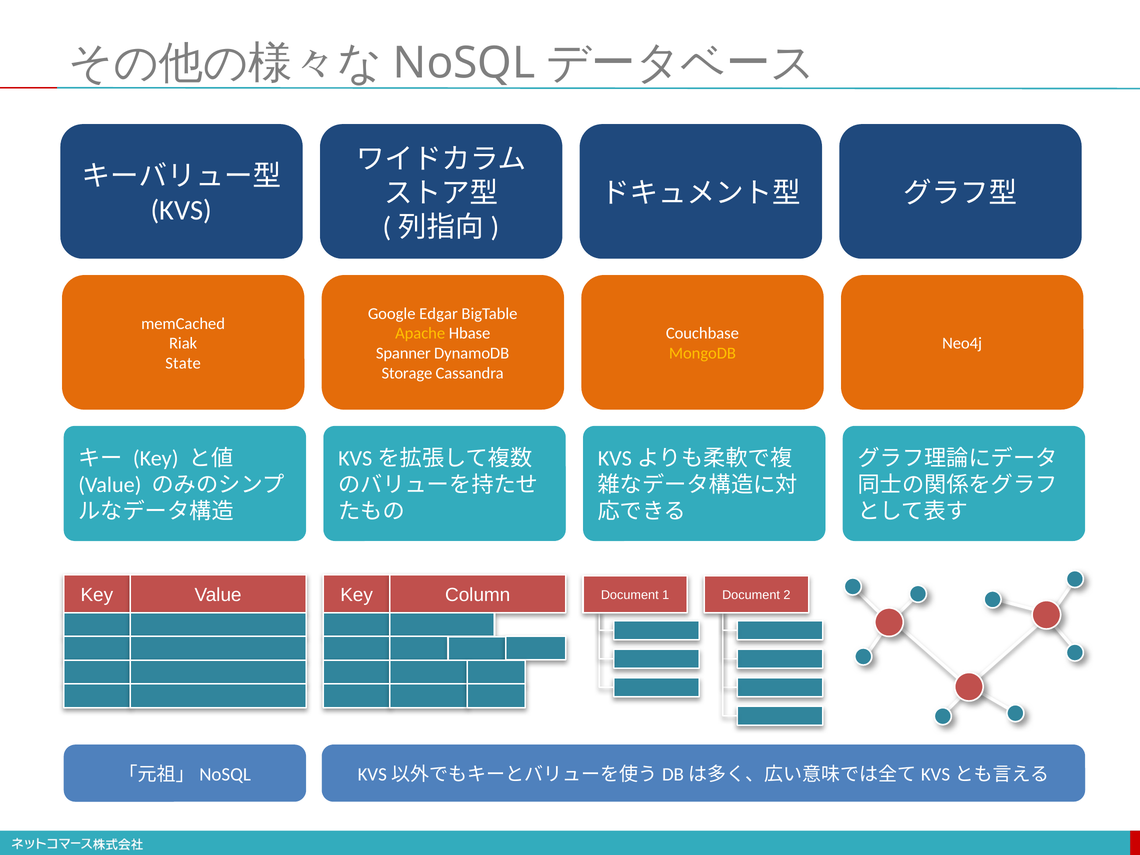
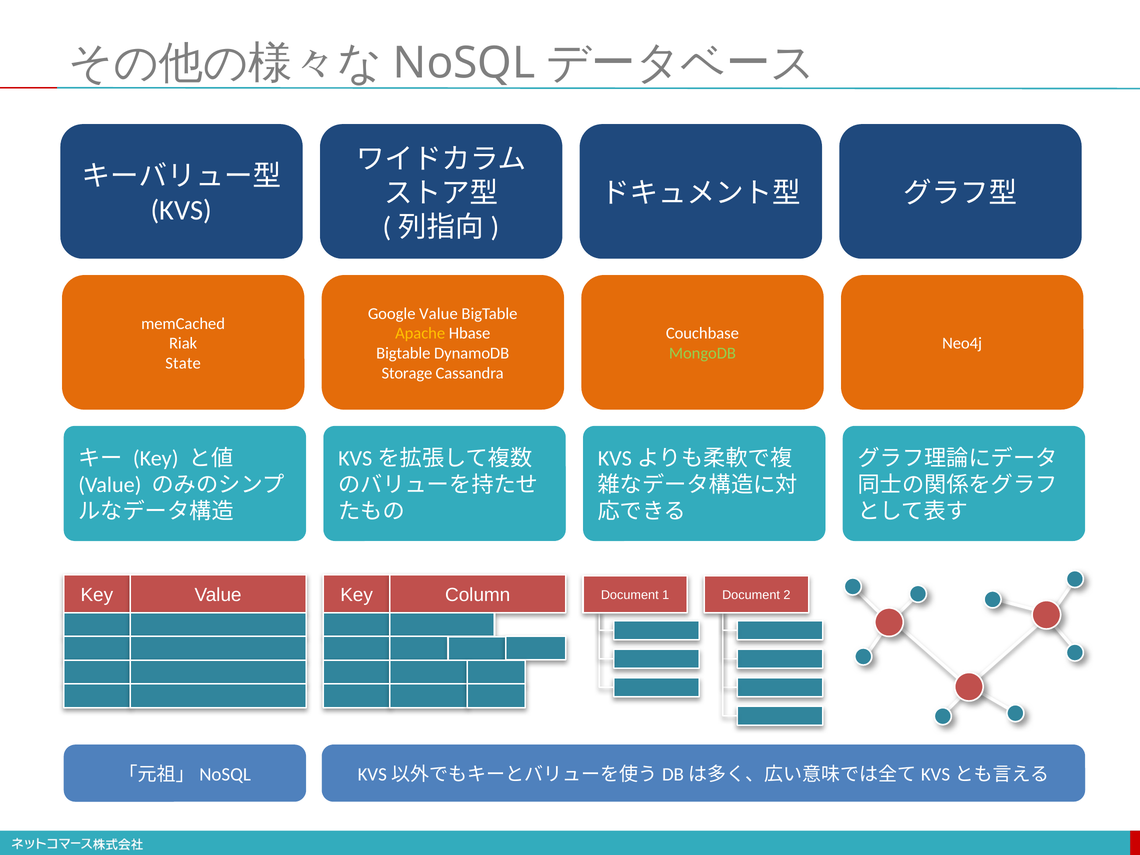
Google Edgar: Edgar -> Value
Spanner at (403, 353): Spanner -> Bigtable
MongoDB colour: yellow -> light green
